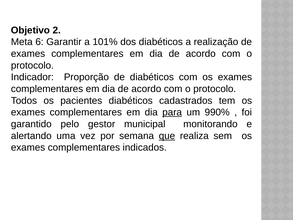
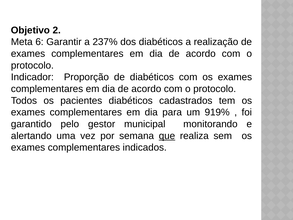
101%: 101% -> 237%
para underline: present -> none
990%: 990% -> 919%
